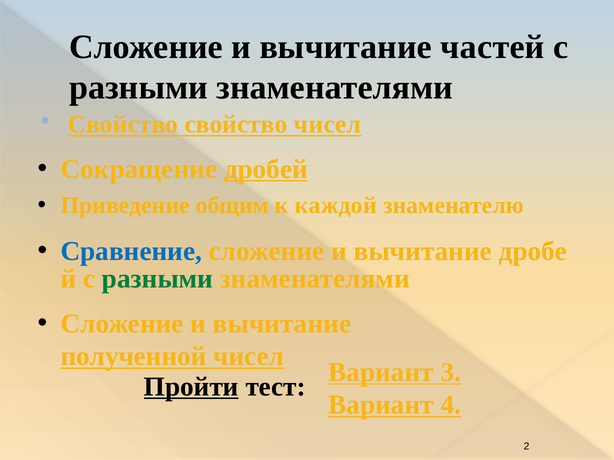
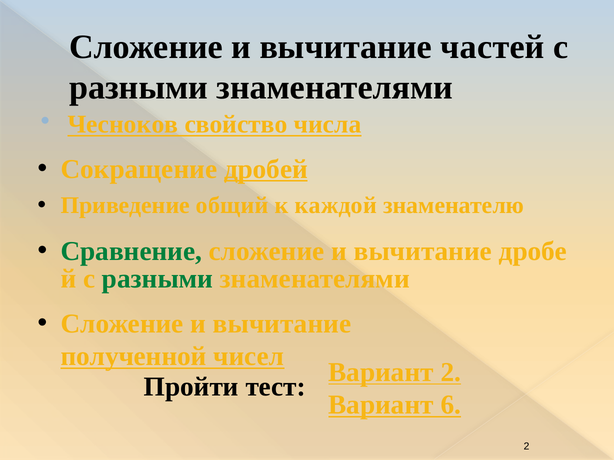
Свойство at (123, 125): Свойство -> Чесноков
свойство чисел: чисел -> числа
общим: общим -> общий
Сравнение colour: blue -> green
Вариант 3: 3 -> 2
Пройти underline: present -> none
4: 4 -> 6
